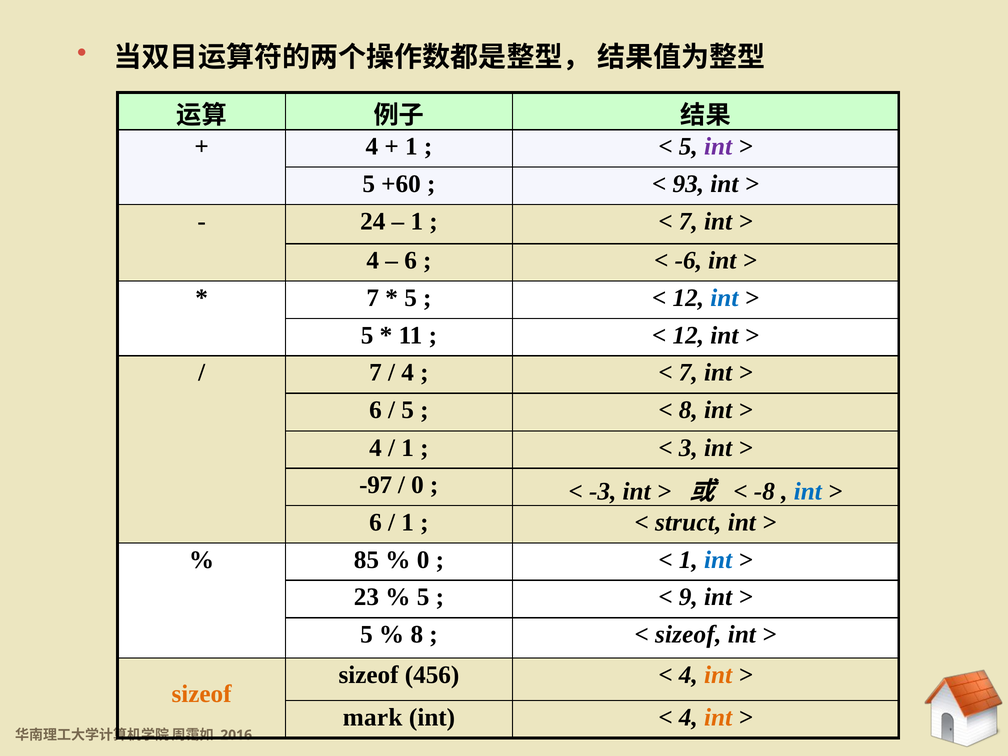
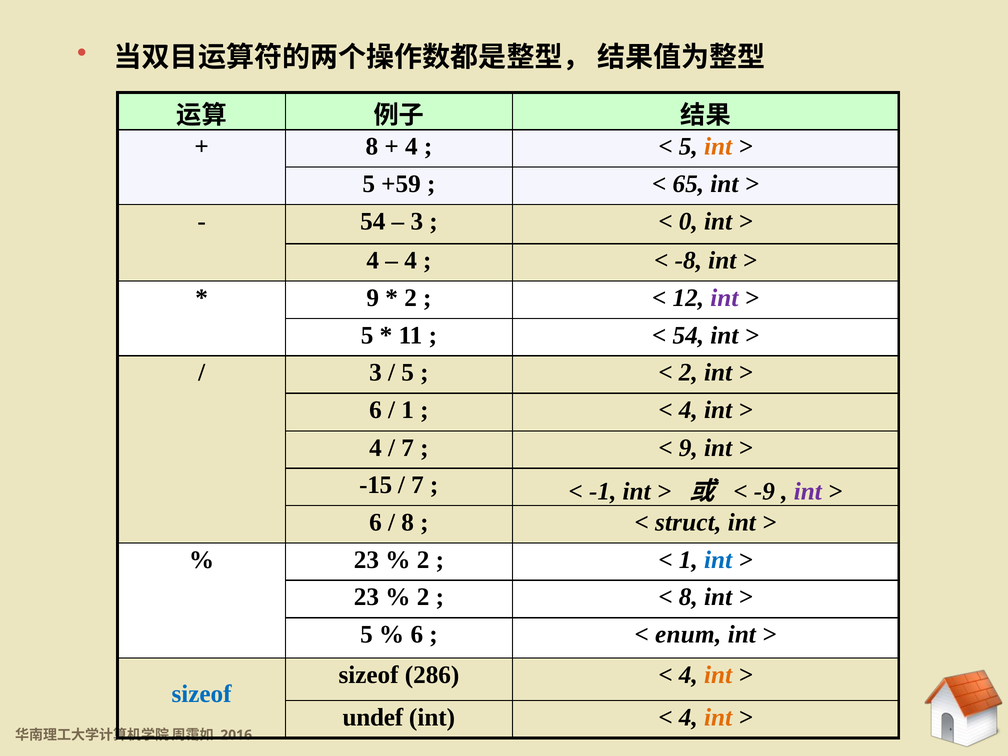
4 at (372, 147): 4 -> 8
1 at (411, 147): 1 -> 4
int at (718, 147) colour: purple -> orange
+60: +60 -> +59
93: 93 -> 65
24 at (373, 221): 24 -> 54
1 at (417, 221): 1 -> 3
7 at (688, 221): 7 -> 0
6 at (411, 261): 6 -> 4
-6: -6 -> -8
7 at (373, 298): 7 -> 9
5 at (411, 298): 5 -> 2
int at (724, 298) colour: blue -> purple
12 at (688, 335): 12 -> 54
7 at (376, 373): 7 -> 3
4 at (408, 373): 4 -> 5
7 at (688, 373): 7 -> 2
5 at (408, 410): 5 -> 1
8 at (688, 410): 8 -> 4
1 at (408, 448): 1 -> 7
3 at (688, 448): 3 -> 9
-97: -97 -> -15
0 at (417, 485): 0 -> 7
-3: -3 -> -1
-8: -8 -> -9
int at (808, 491) colour: blue -> purple
1 at (408, 522): 1 -> 8
85 at (366, 560): 85 -> 23
0 at (423, 560): 0 -> 2
5 at (423, 597): 5 -> 2
9 at (688, 597): 9 -> 8
8 at (417, 634): 8 -> 6
sizeof at (688, 634): sizeof -> enum
456: 456 -> 286
sizeof at (202, 694) colour: orange -> blue
mark: mark -> undef
